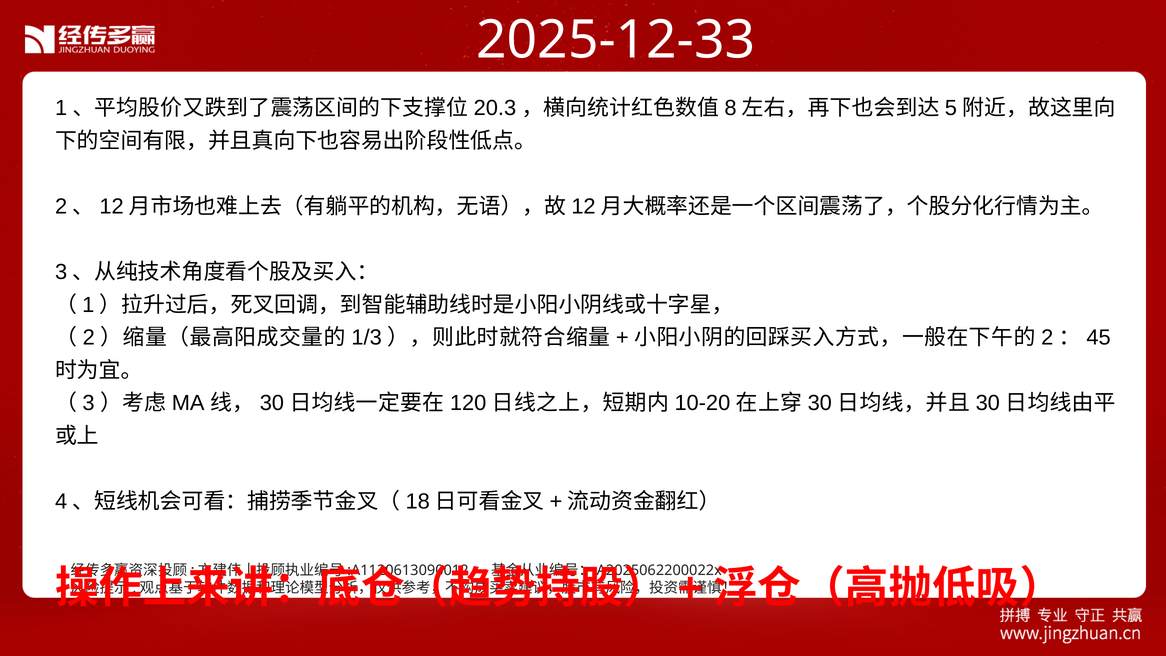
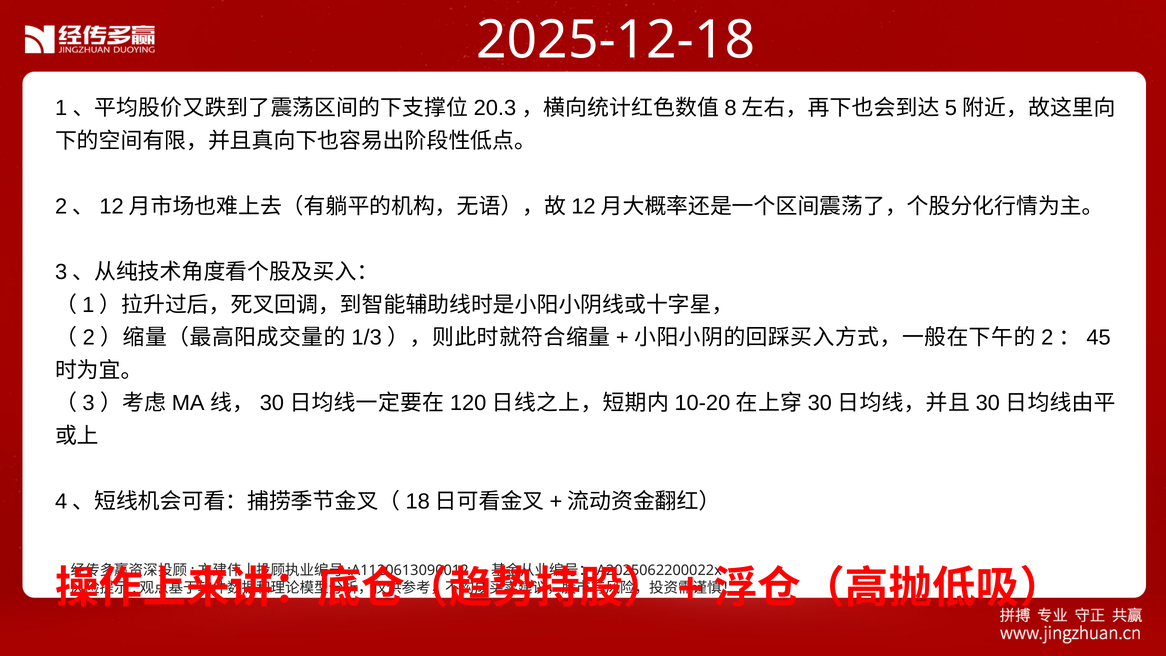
2025-12-33: 2025-12-33 -> 2025-12-18
